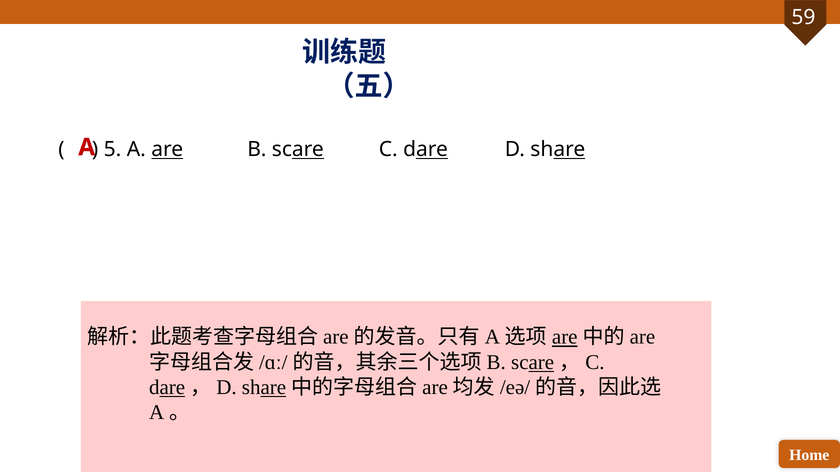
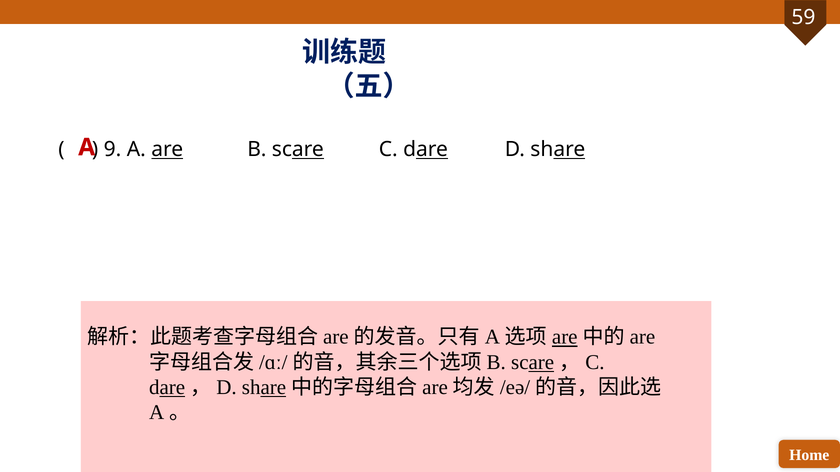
5: 5 -> 9
